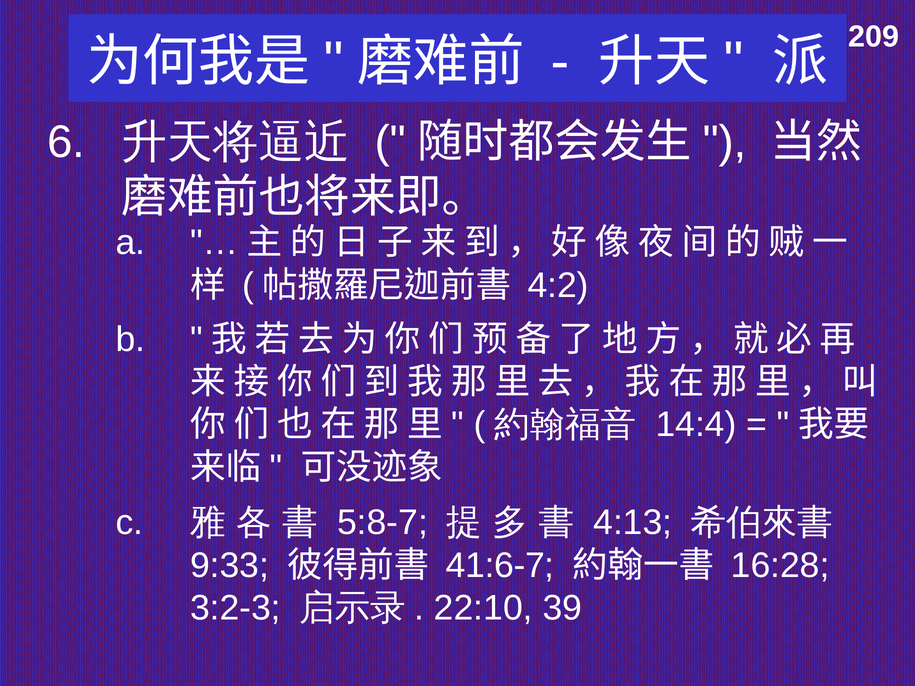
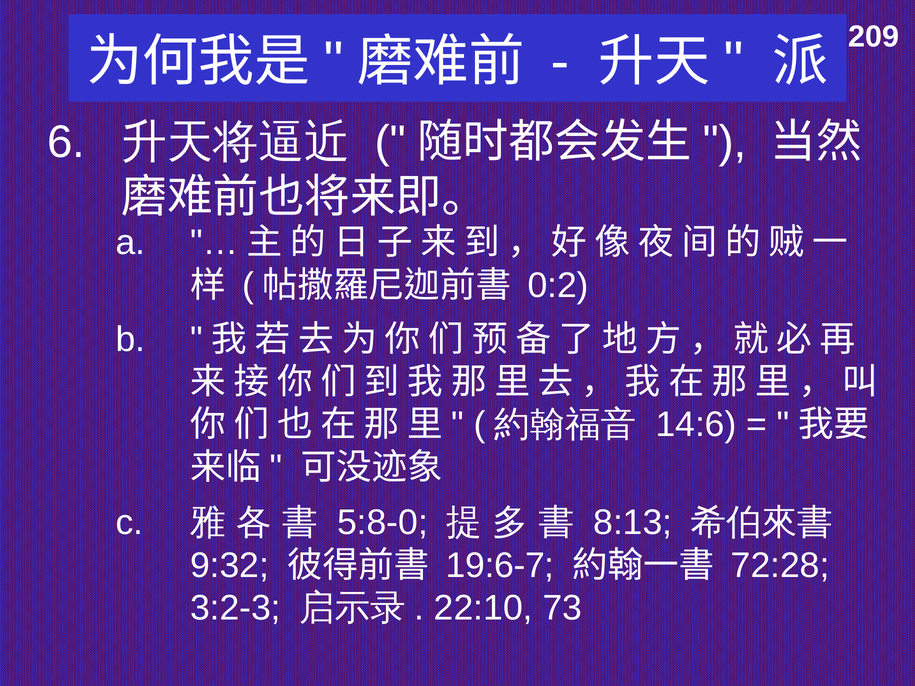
4:2: 4:2 -> 0:2
14:4: 14:4 -> 14:6
5:8-7: 5:8-7 -> 5:8-0
4:13: 4:13 -> 8:13
9:33: 9:33 -> 9:32
41:6-7: 41:6-7 -> 19:6-7
16:28: 16:28 -> 72:28
39: 39 -> 73
